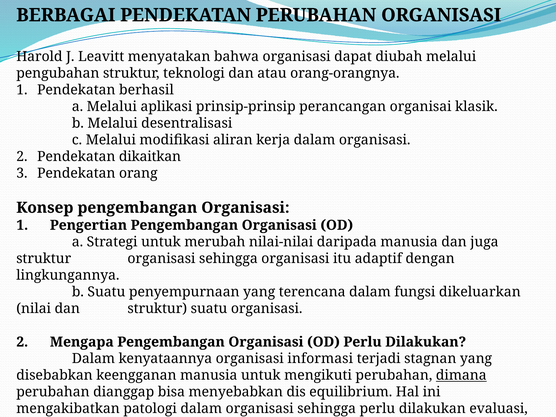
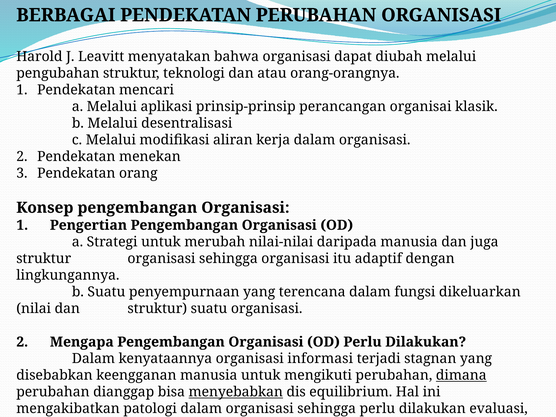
berhasil: berhasil -> mencari
dikaitkan: dikaitkan -> menekan
menyebabkan underline: none -> present
